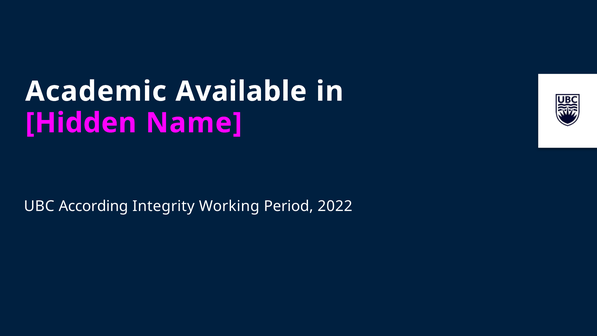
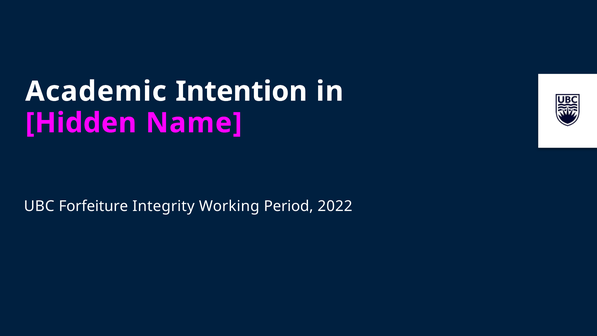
Available: Available -> Intention
According: According -> Forfeiture
